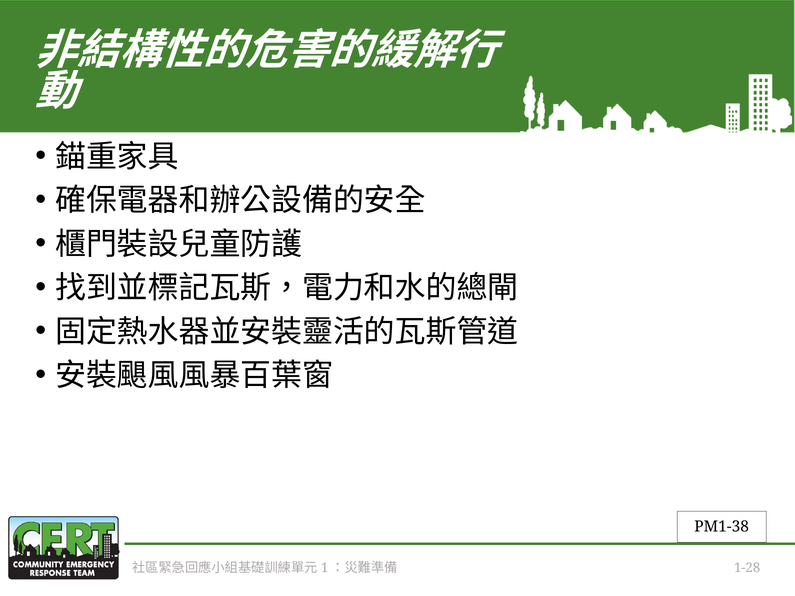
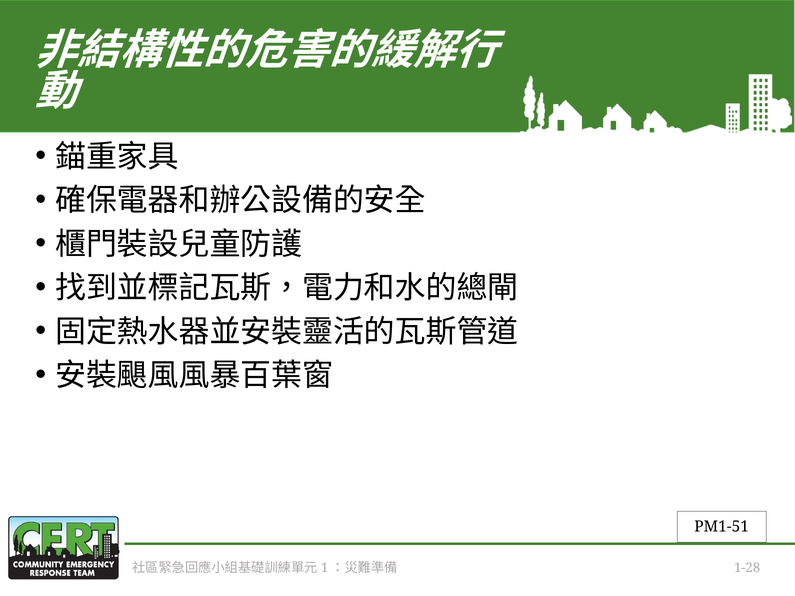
PM1-38: PM1-38 -> PM1-51
